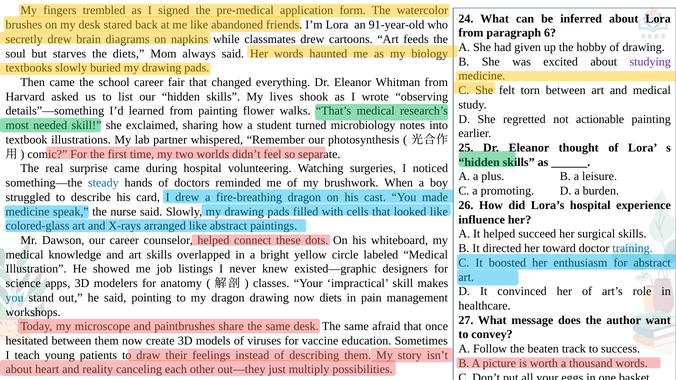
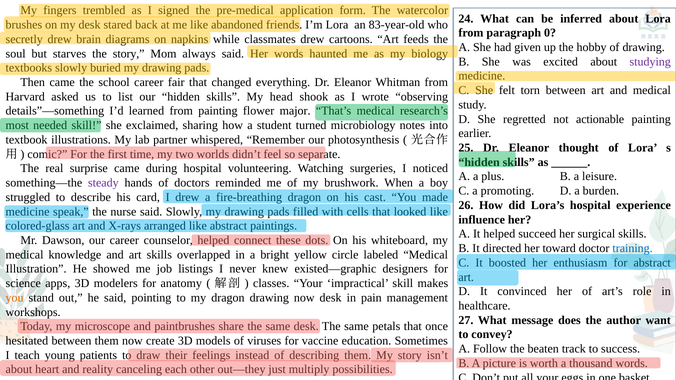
91-year-old: 91-year-old -> 83-year-old
6: 6 -> 0
the diets: diets -> story
lives: lives -> head
walks: walks -> major
steady colour: blue -> purple
you at (15, 298) colour: blue -> orange
now diets: diets -> desk
afraid: afraid -> petals
